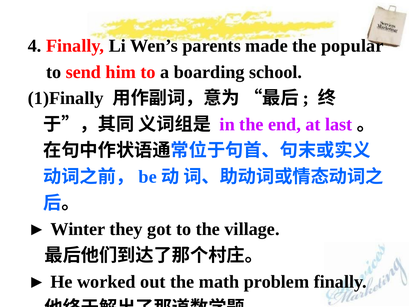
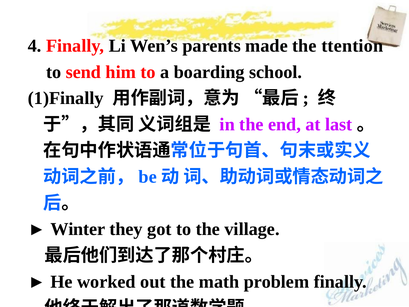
popular: popular -> ttention
